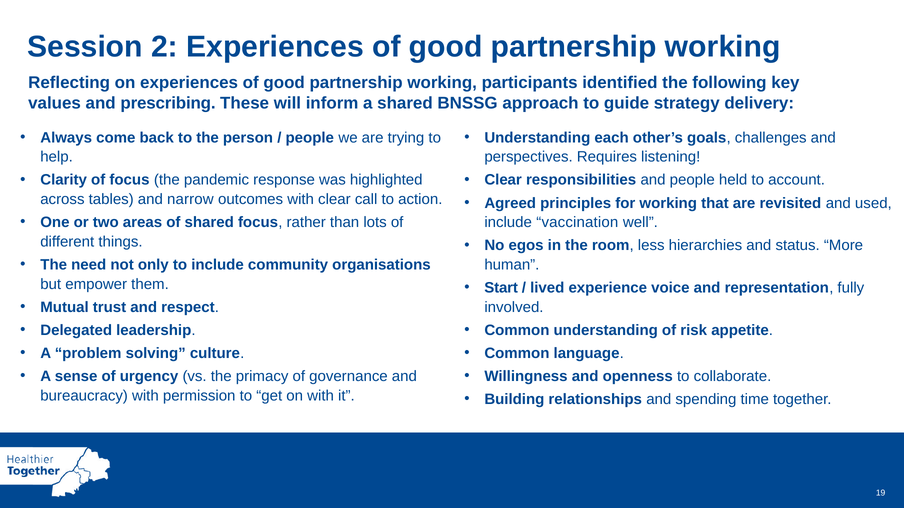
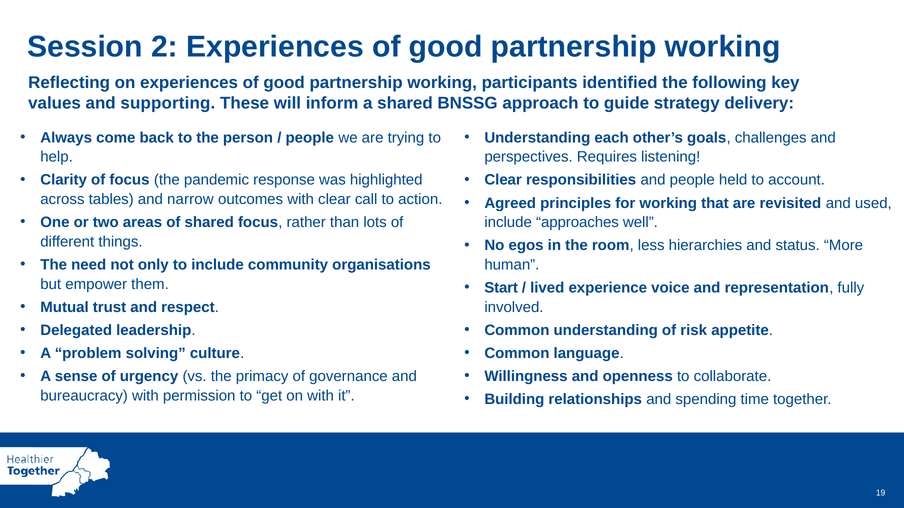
prescribing: prescribing -> supporting
vaccination: vaccination -> approaches
